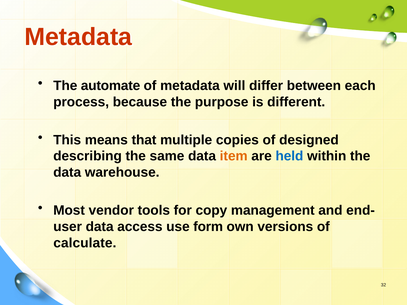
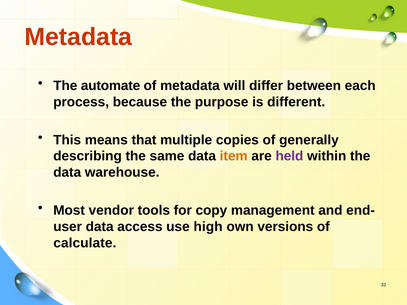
designed: designed -> generally
held colour: blue -> purple
form: form -> high
